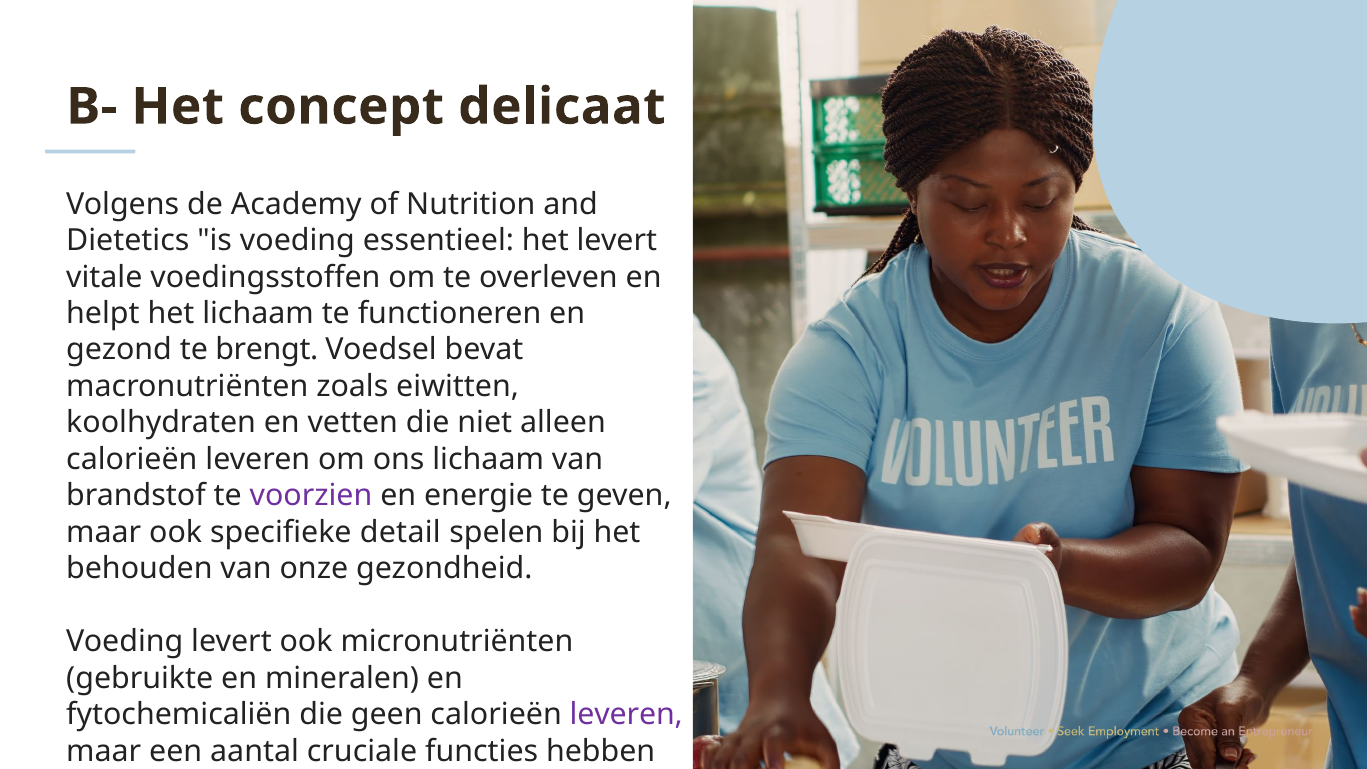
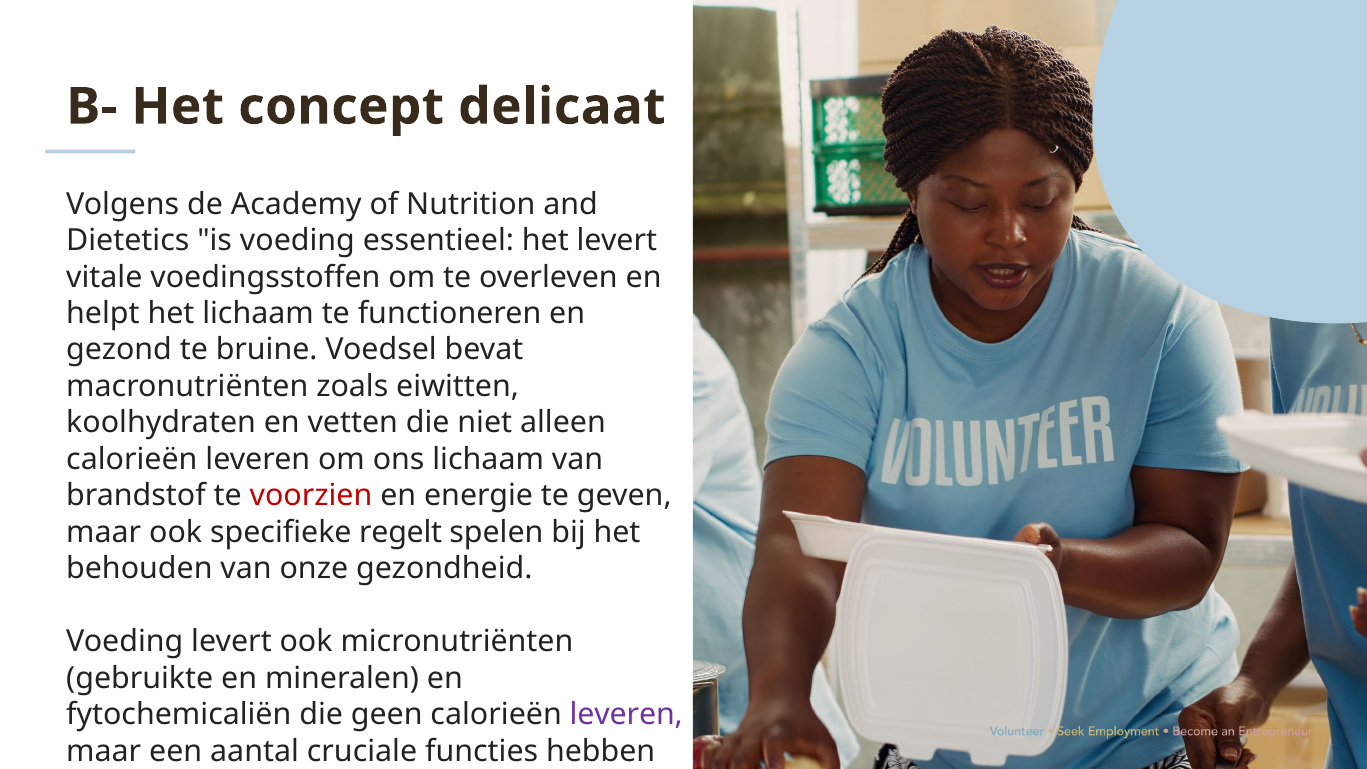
brengt: brengt -> bruine
voorzien colour: purple -> red
detail: detail -> regelt
